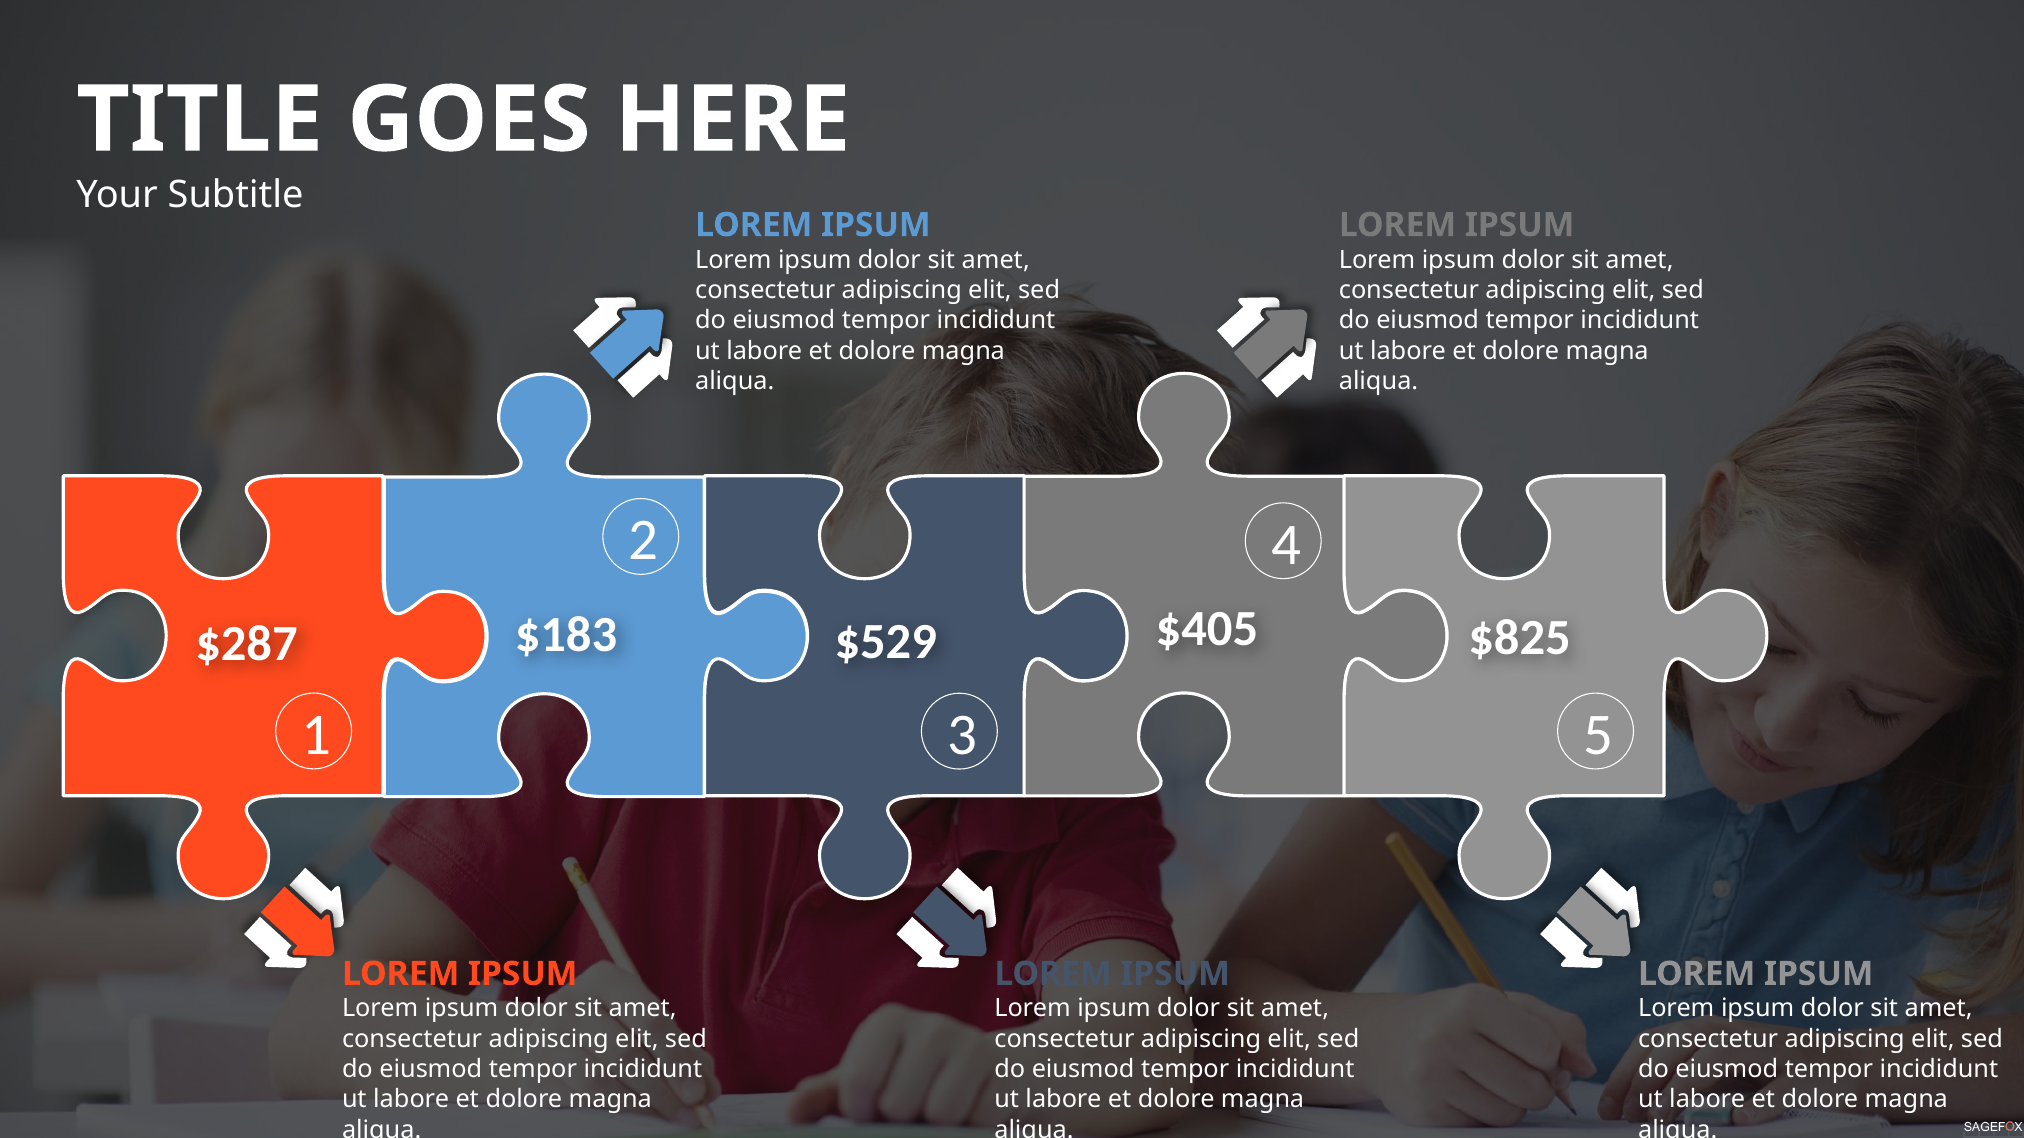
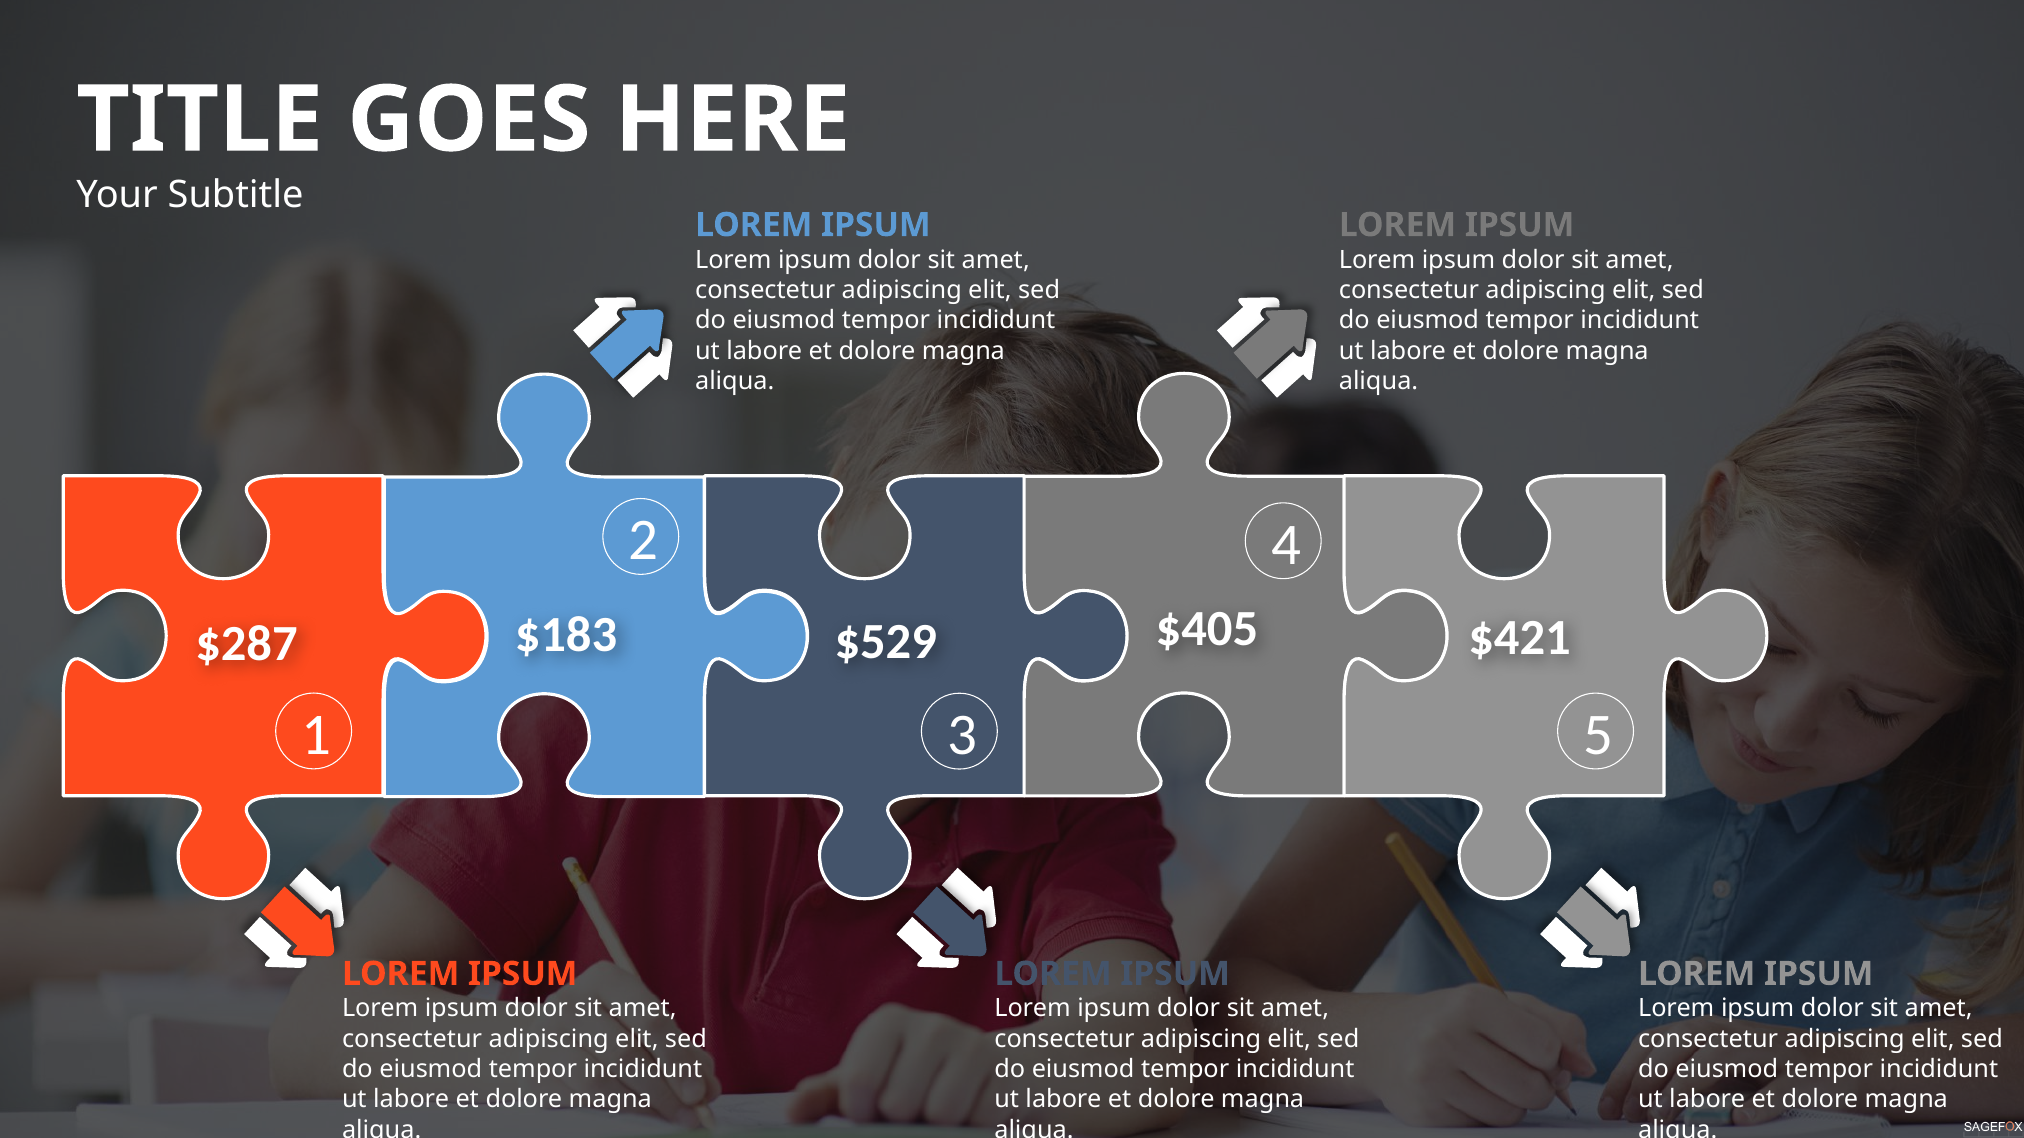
$825: $825 -> $421
